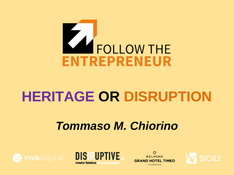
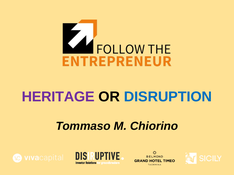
DISRUPTION colour: orange -> blue
